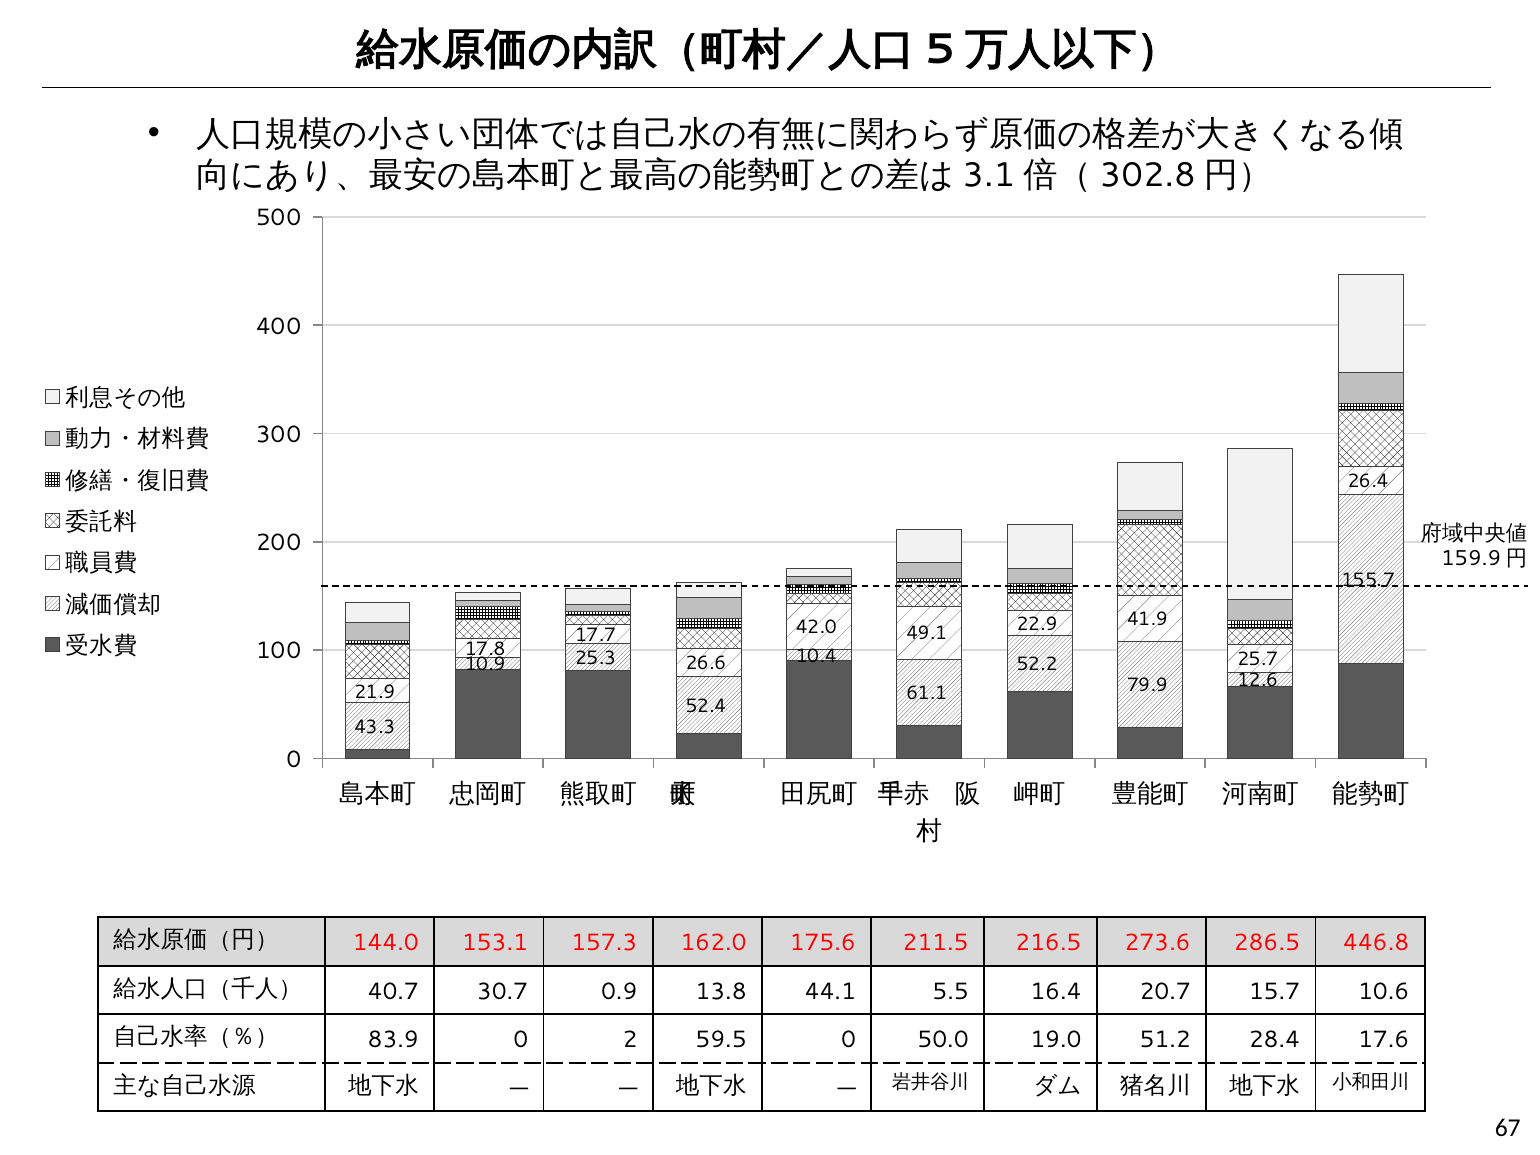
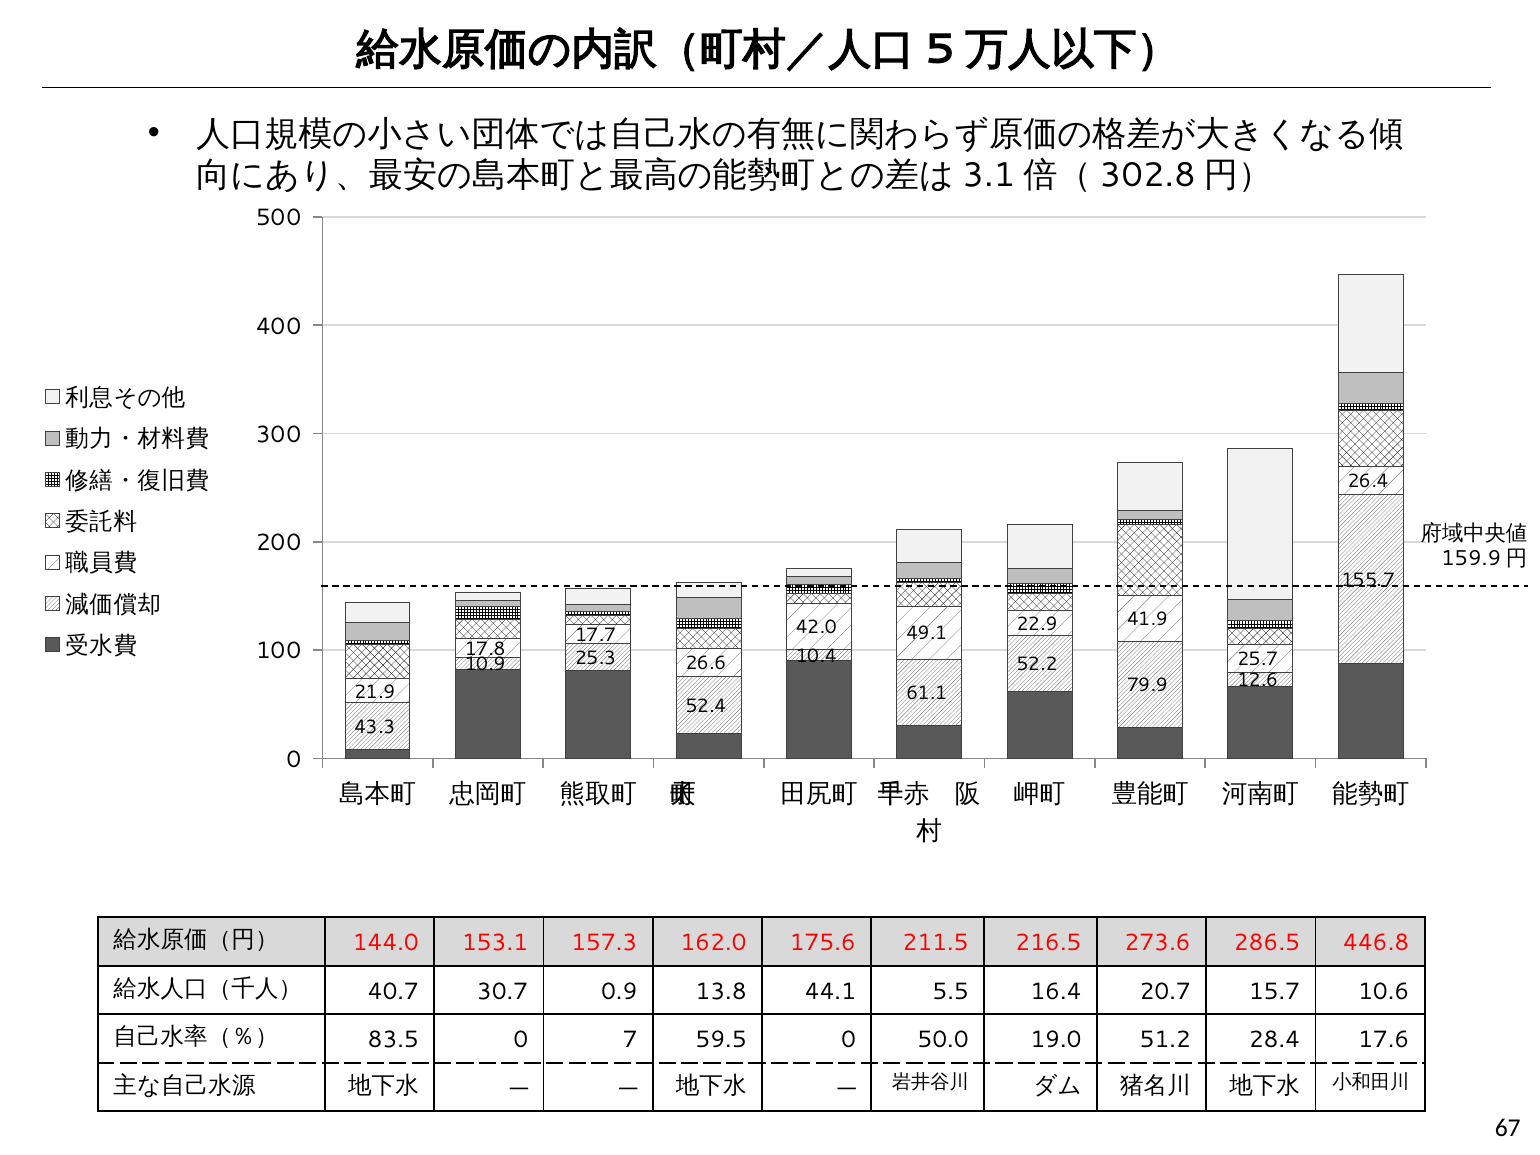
83.9: 83.9 -> 83.5
2: 2 -> 7
